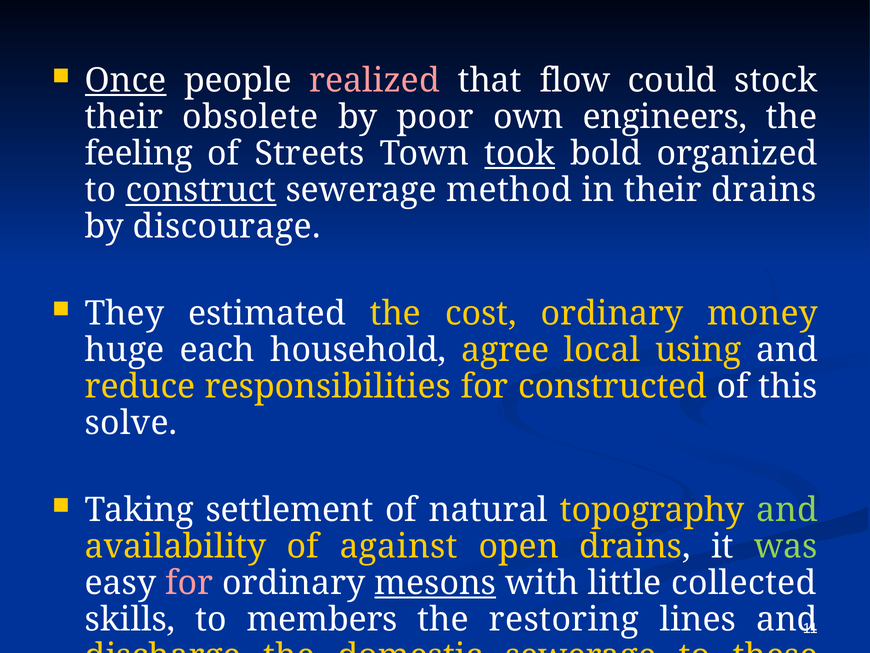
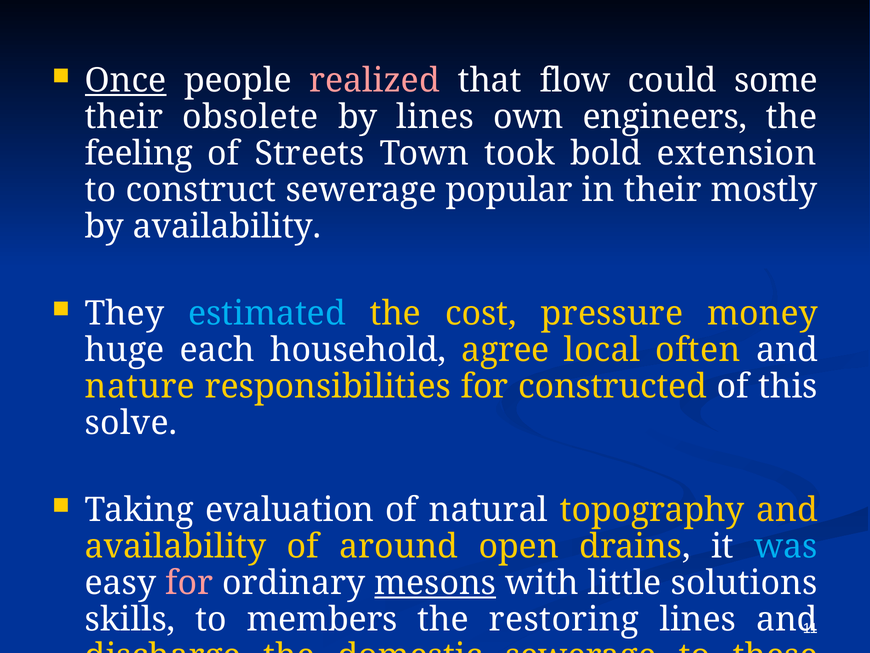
stock: stock -> some
by poor: poor -> lines
took underline: present -> none
organized: organized -> extension
construct underline: present -> none
method: method -> popular
their drains: drains -> mostly
by discourage: discourage -> availability
estimated colour: white -> light blue
cost ordinary: ordinary -> pressure
using: using -> often
reduce: reduce -> nature
settlement: settlement -> evaluation
and at (787, 510) colour: light green -> yellow
against: against -> around
was colour: light green -> light blue
collected: collected -> solutions
